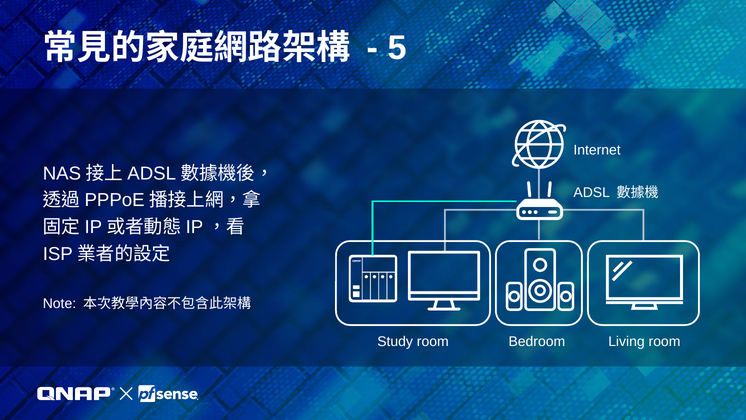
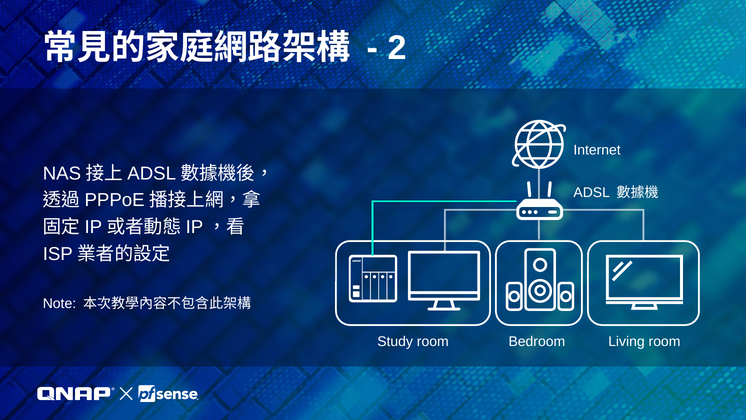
5: 5 -> 2
